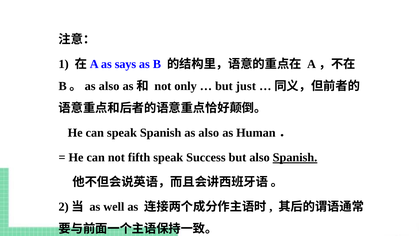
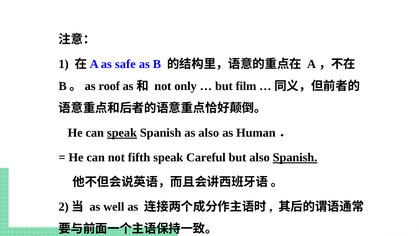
says: says -> safe
B。as also: also -> roof
just: just -> film
speak at (122, 133) underline: none -> present
Success: Success -> Careful
